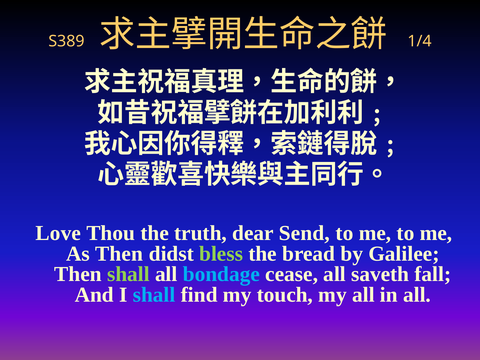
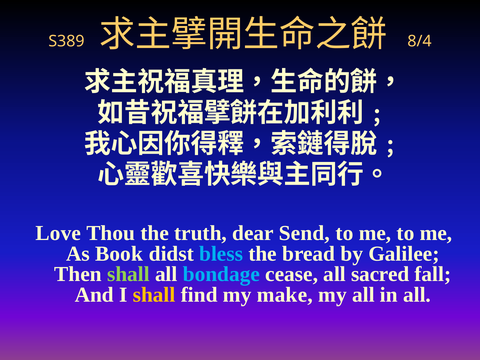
1/4: 1/4 -> 8/4
As Then: Then -> Book
bless colour: light green -> light blue
saveth: saveth -> sacred
shall at (154, 295) colour: light blue -> yellow
touch: touch -> make
